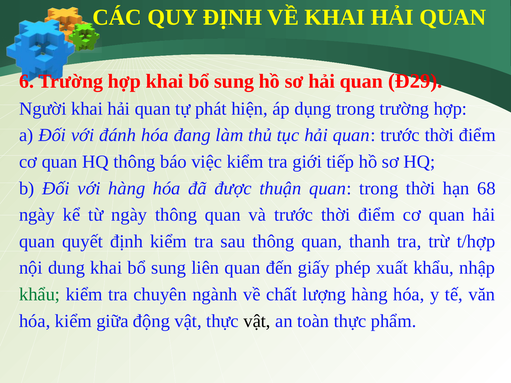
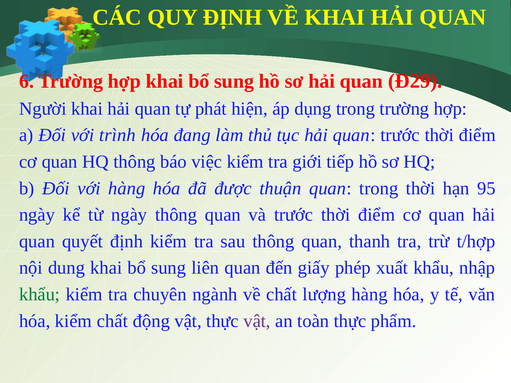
đánh: đánh -> trình
68: 68 -> 95
kiểm giữa: giữa -> chất
vật at (257, 321) colour: black -> purple
